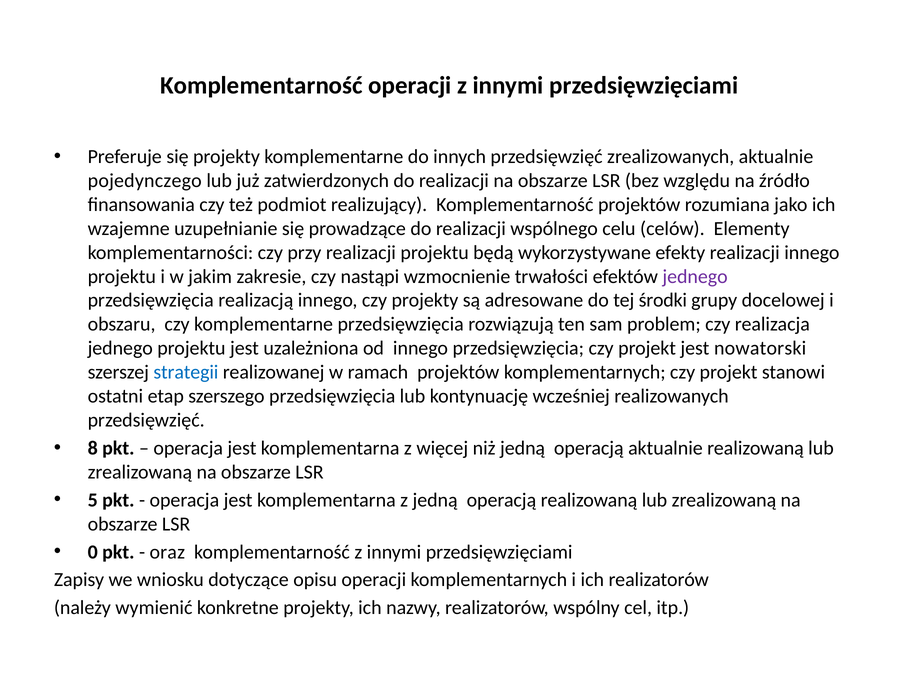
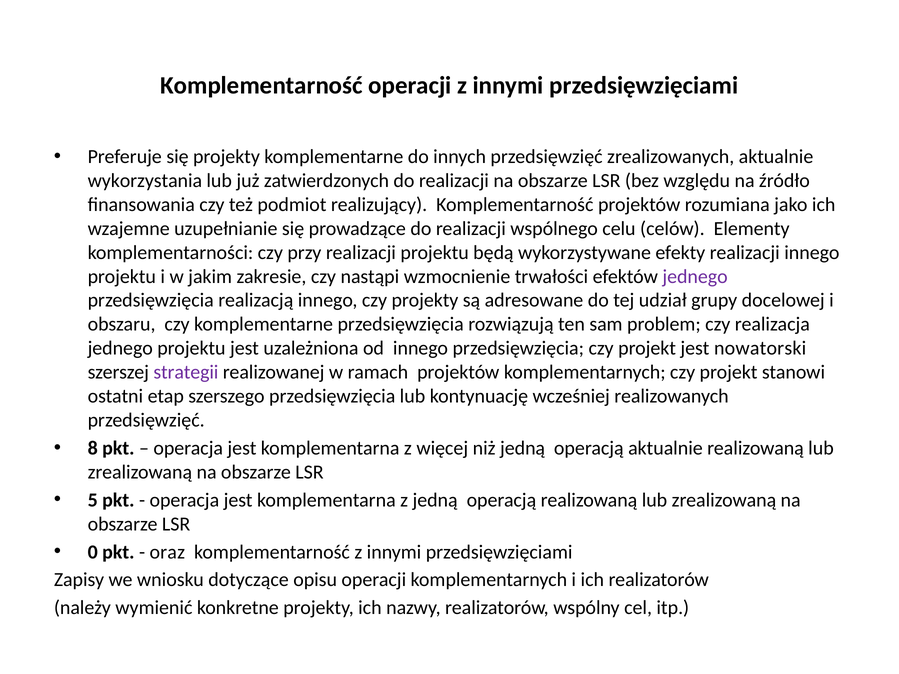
pojedynczego: pojedynczego -> wykorzystania
środki: środki -> udział
strategii colour: blue -> purple
